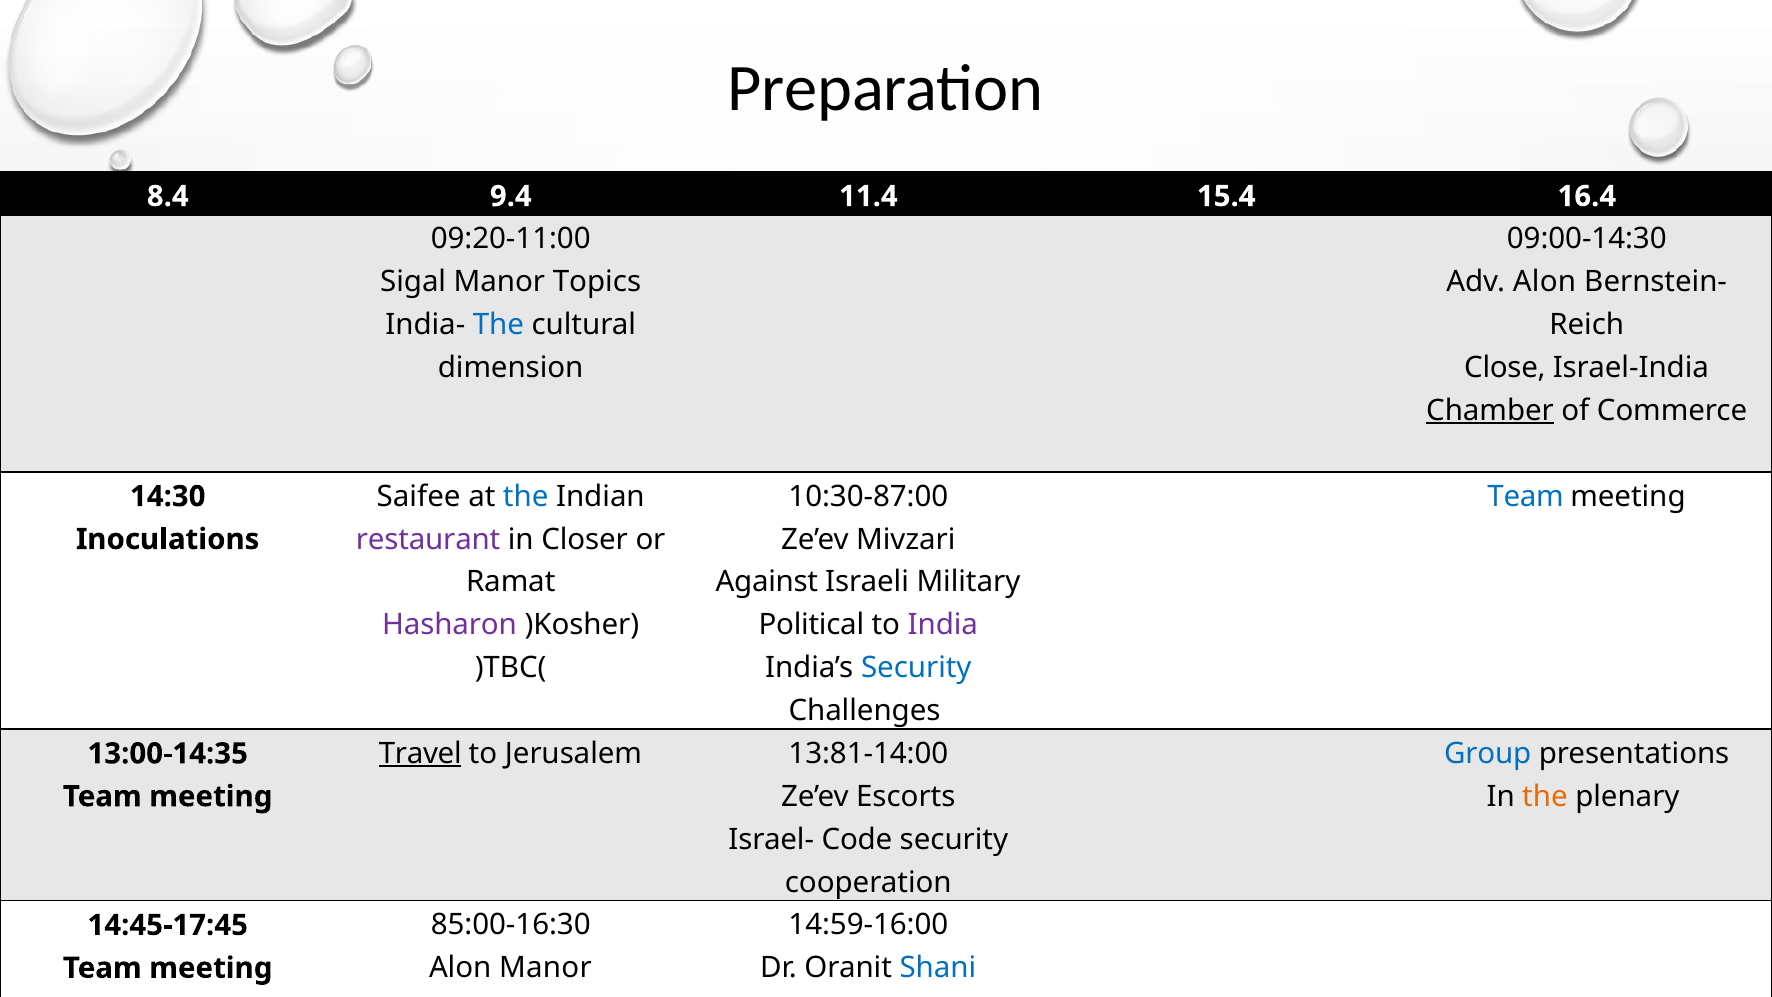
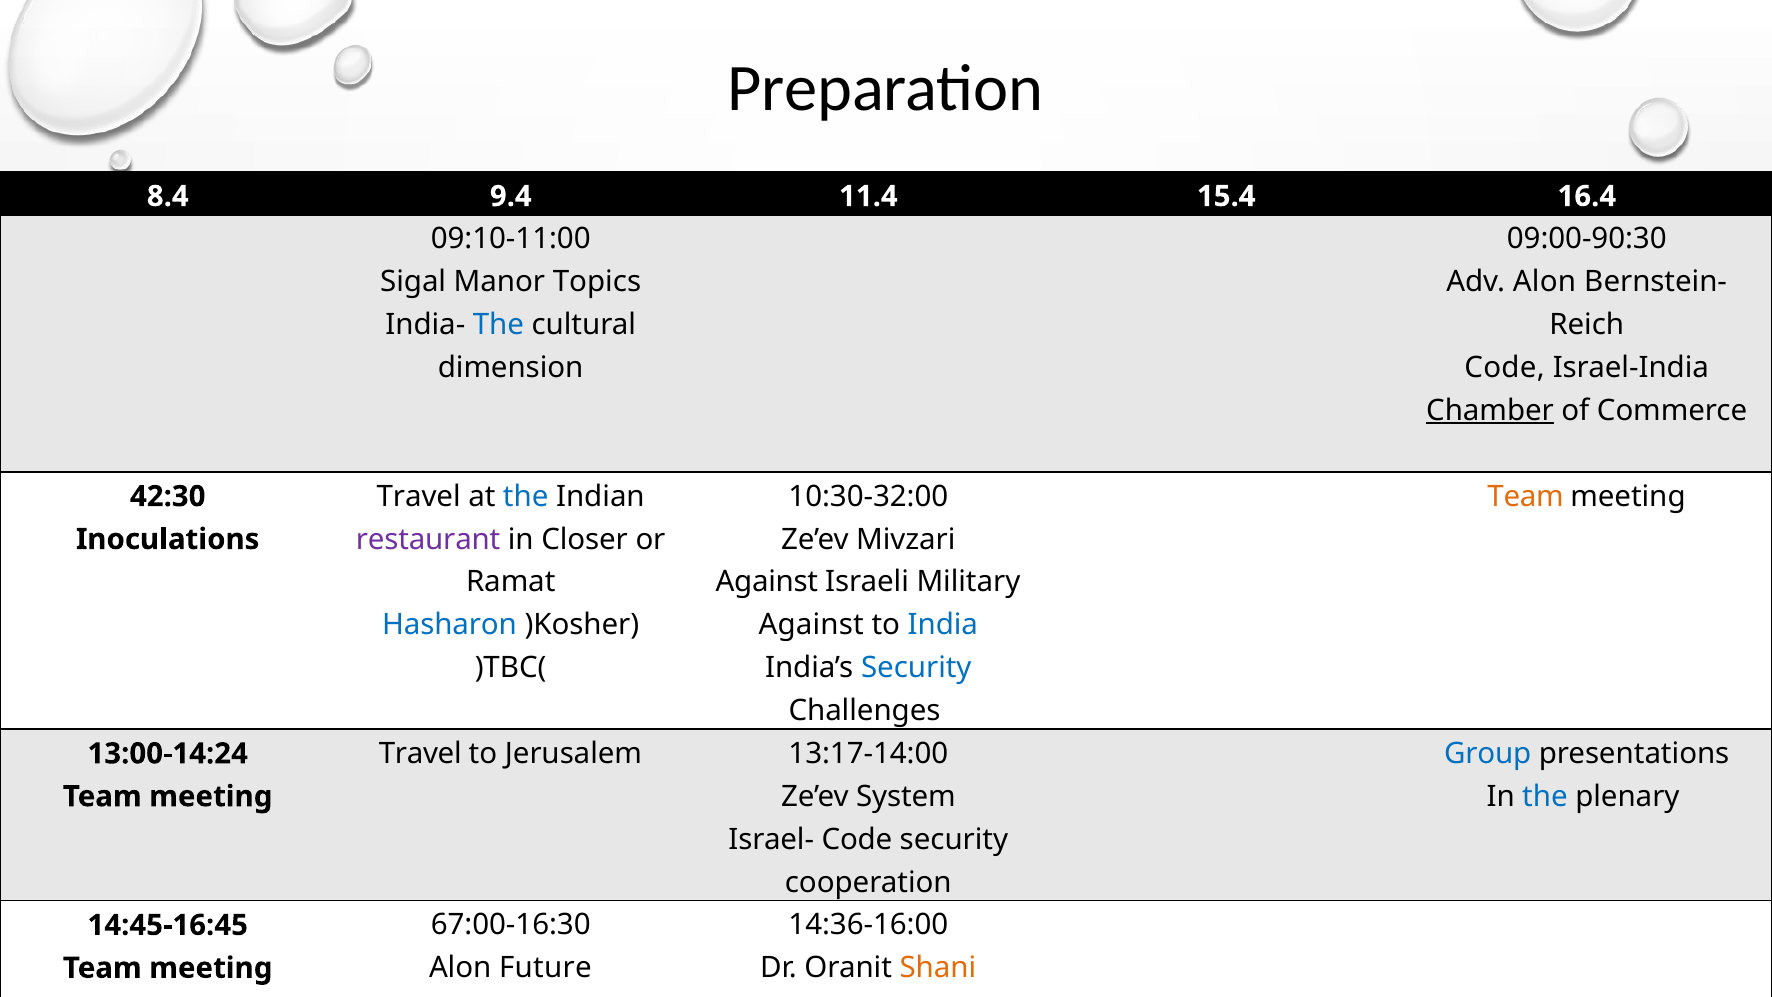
09:20-11:00: 09:20-11:00 -> 09:10-11:00
09:00-14:30: 09:00-14:30 -> 09:00-90:30
Close at (1505, 368): Close -> Code
Saifee at (419, 496): Saifee -> Travel
10:30-87:00: 10:30-87:00 -> 10:30-32:00
Team at (1526, 496) colour: blue -> orange
14:30: 14:30 -> 42:30
Hasharon colour: purple -> blue
Political at (811, 625): Political -> Against
India at (943, 625) colour: purple -> blue
Travel at (420, 753) underline: present -> none
13:81-14:00: 13:81-14:00 -> 13:17-14:00
13:00-14:35: 13:00-14:35 -> 13:00-14:24
Escorts: Escorts -> System
the at (1545, 796) colour: orange -> blue
85:00-16:30: 85:00-16:30 -> 67:00-16:30
14:59-16:00: 14:59-16:00 -> 14:36-16:00
14:45-17:45: 14:45-17:45 -> 14:45-16:45
Alon Manor: Manor -> Future
Shani colour: blue -> orange
